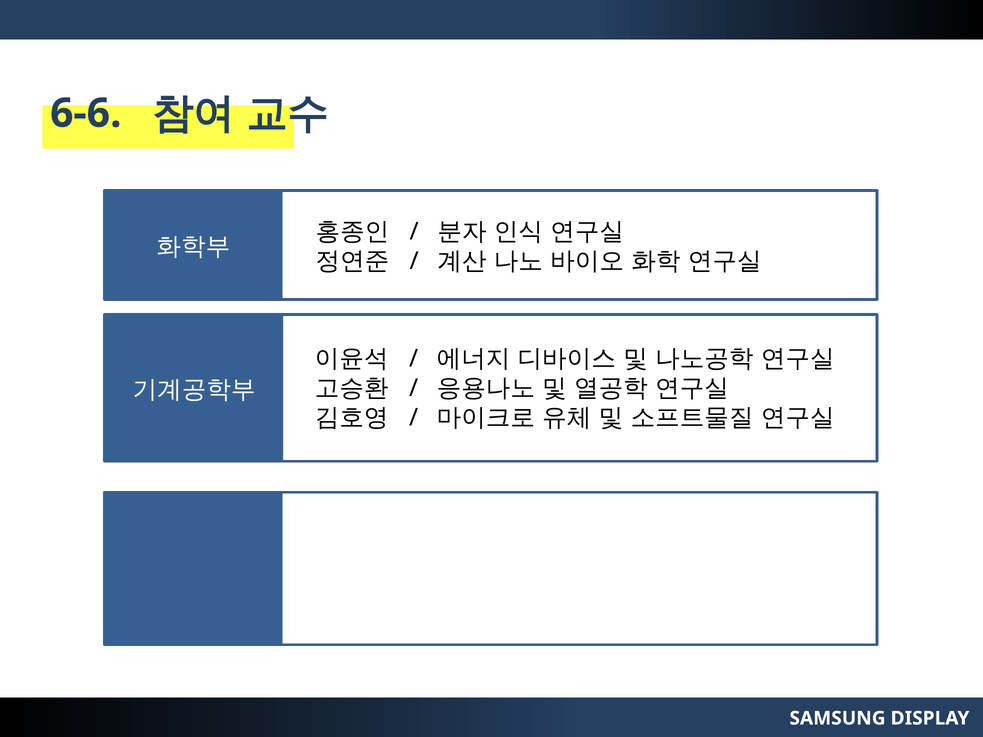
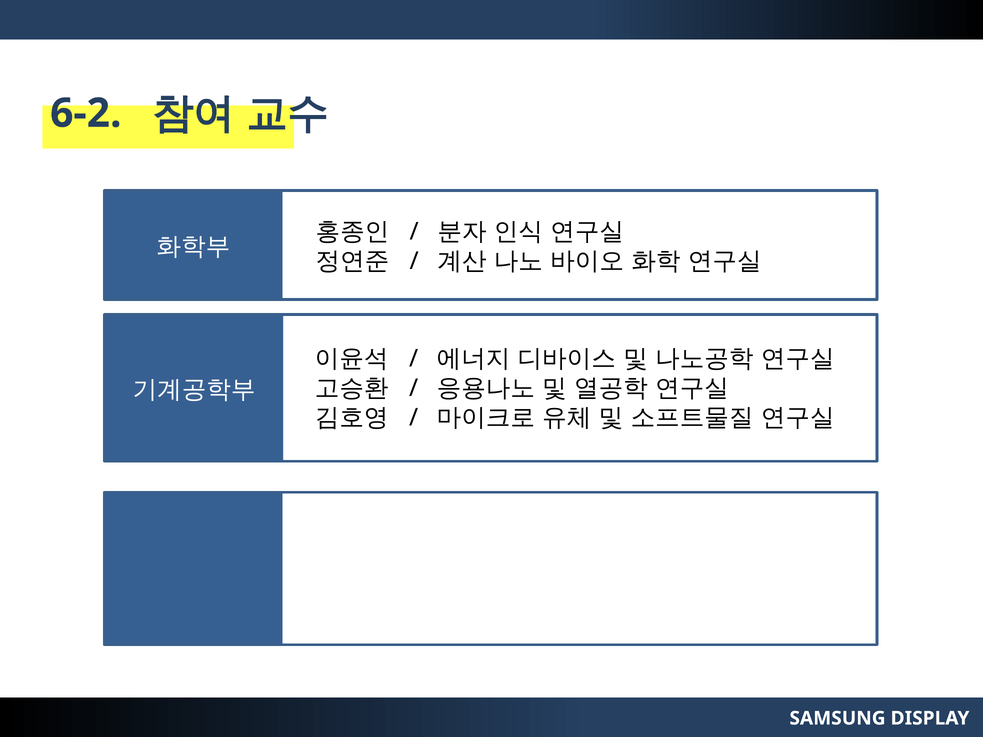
6-6: 6-6 -> 6-2
